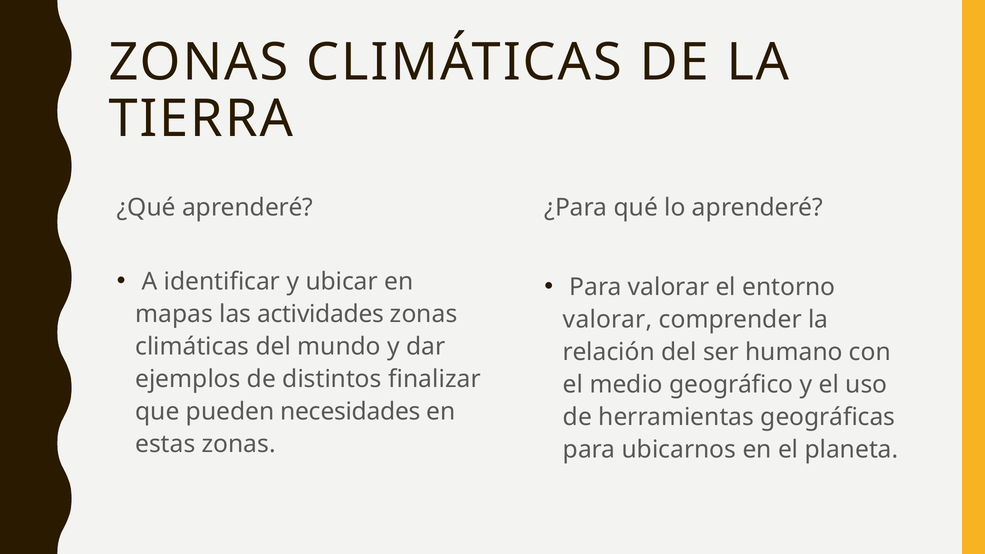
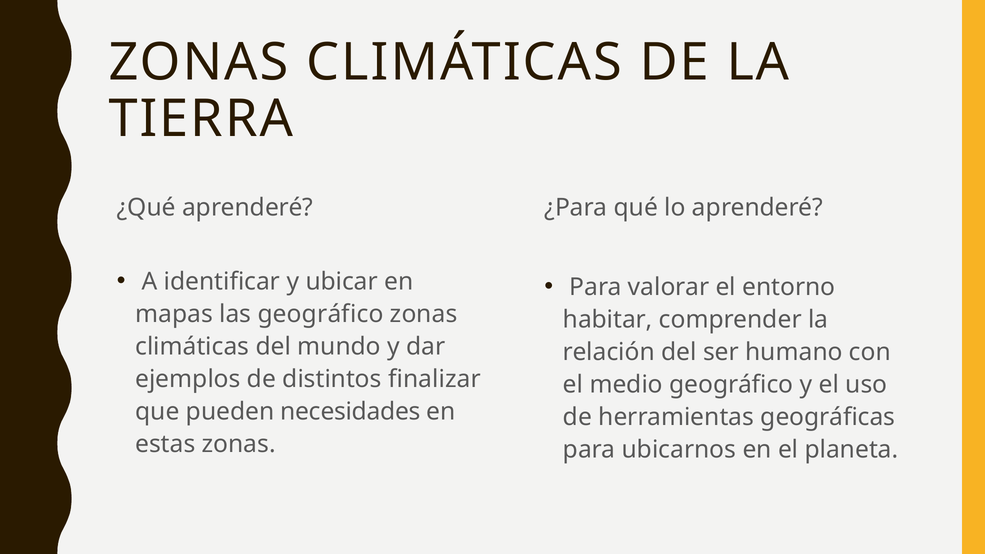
las actividades: actividades -> geográfico
valorar at (608, 320): valorar -> habitar
